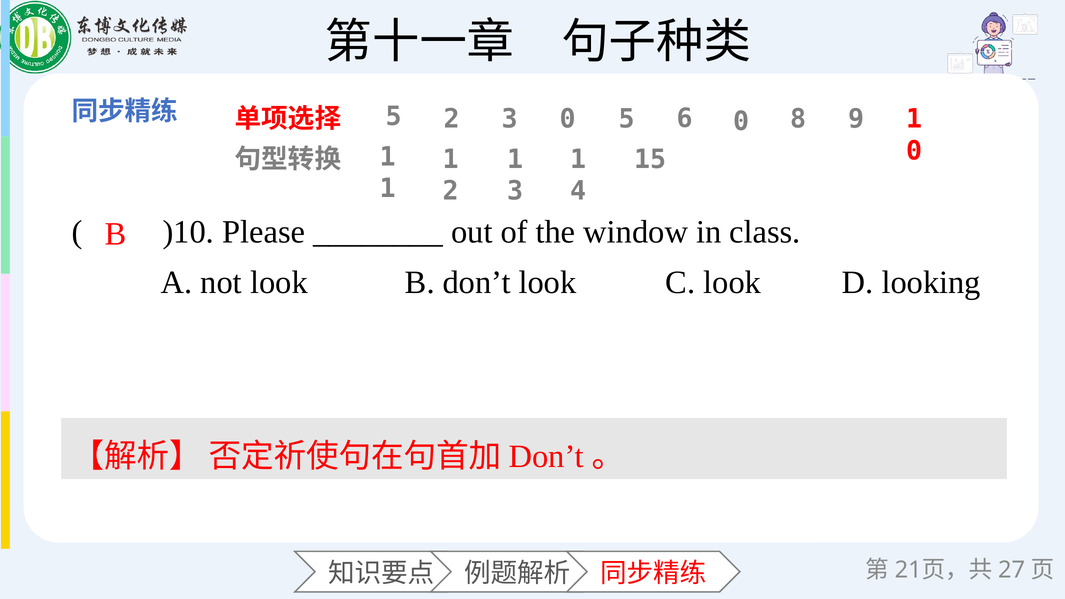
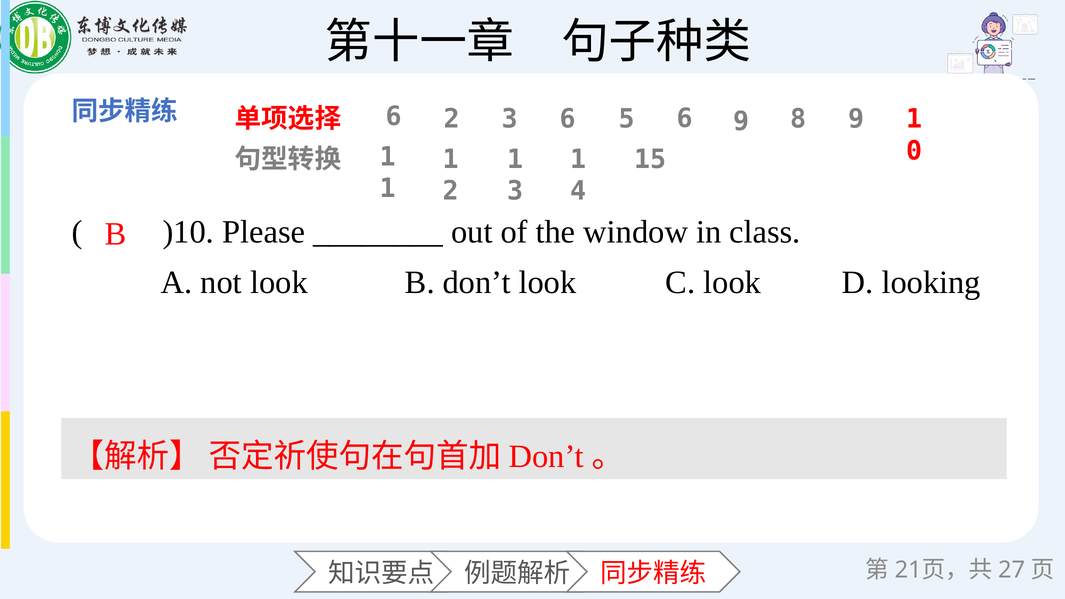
5 at (394, 116): 5 -> 6
3 0: 0 -> 6
6 0: 0 -> 9
